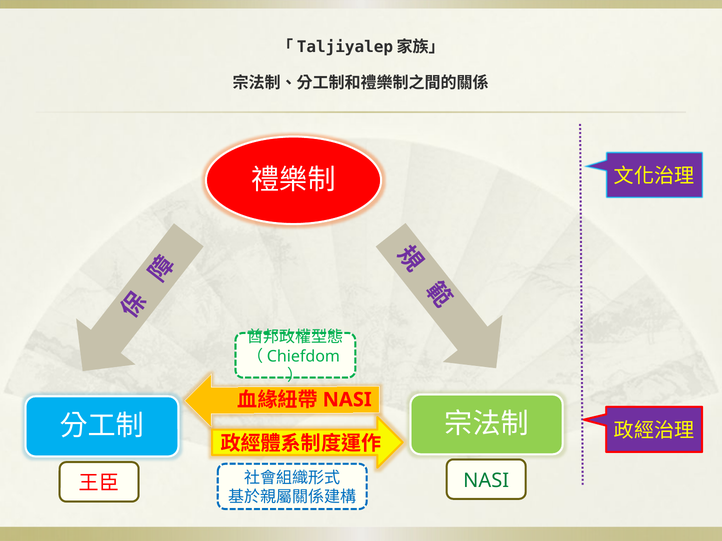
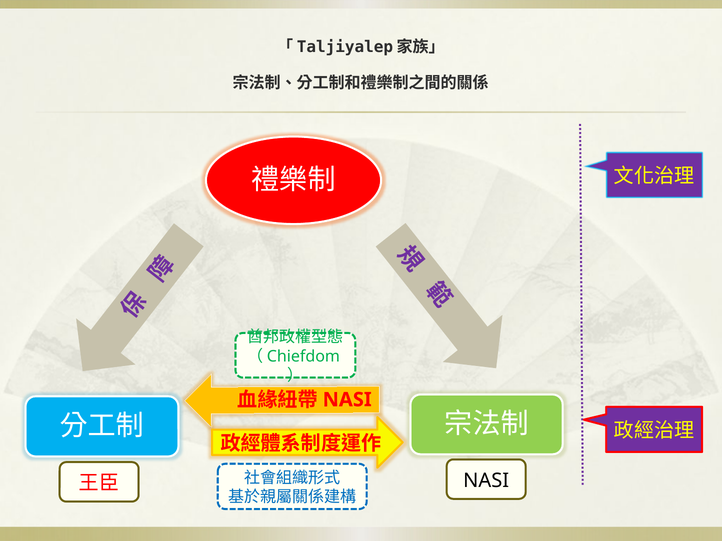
NASI at (486, 481) colour: green -> black
